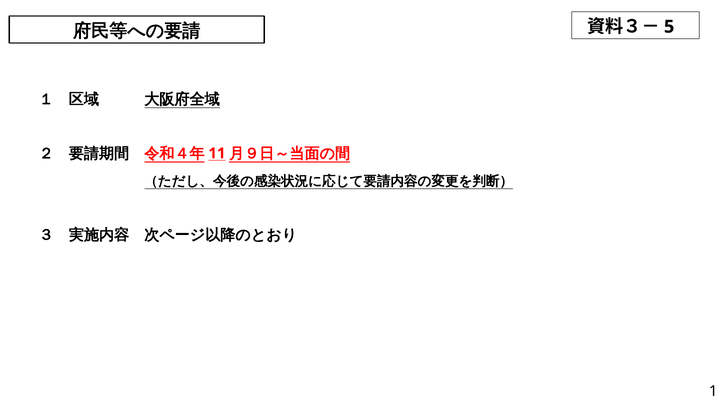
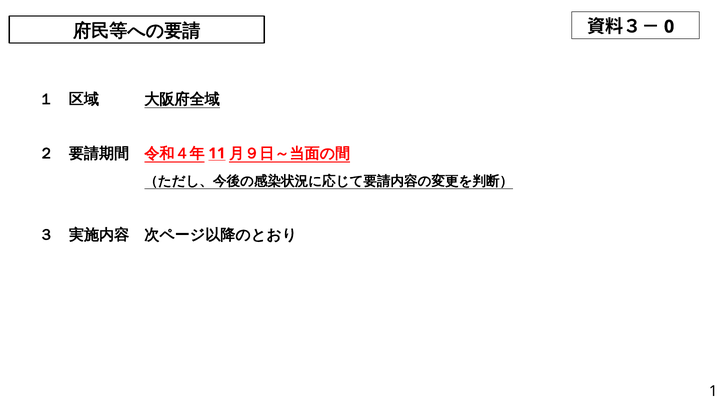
5: 5 -> 0
